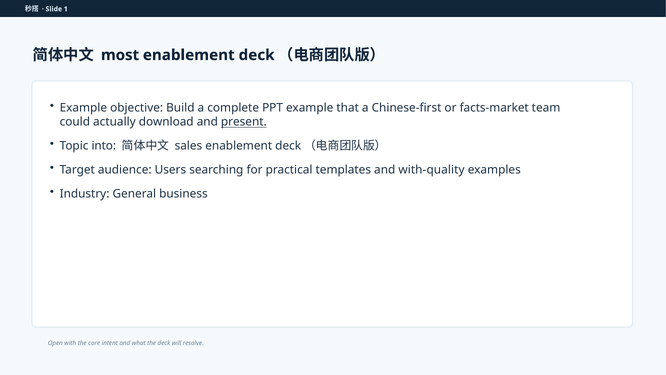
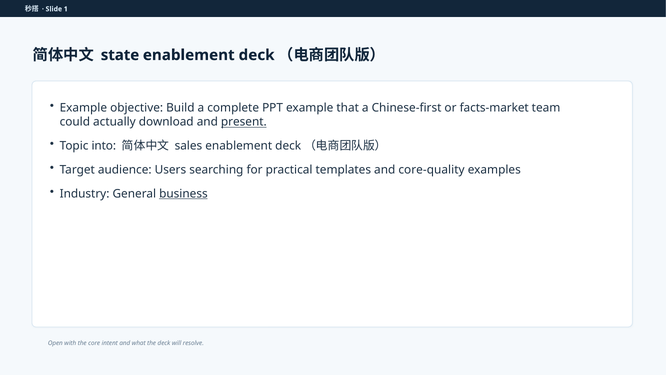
most: most -> state
with-quality: with-quality -> core-quality
business underline: none -> present
